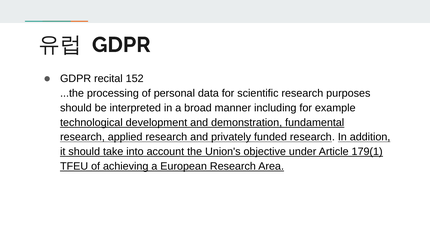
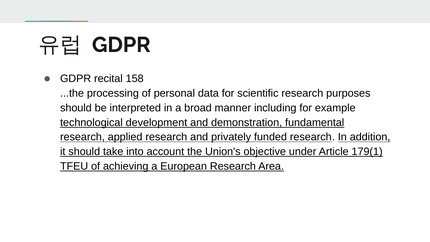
152: 152 -> 158
